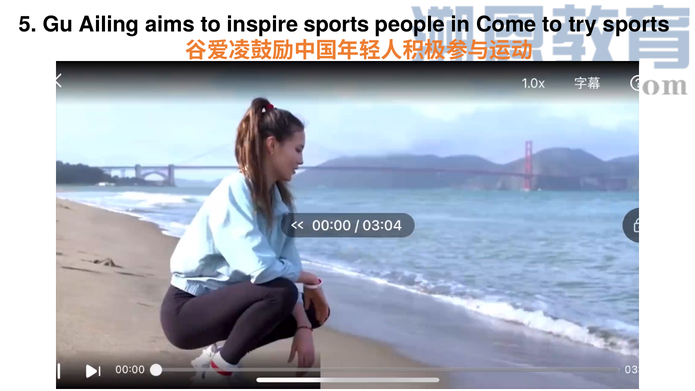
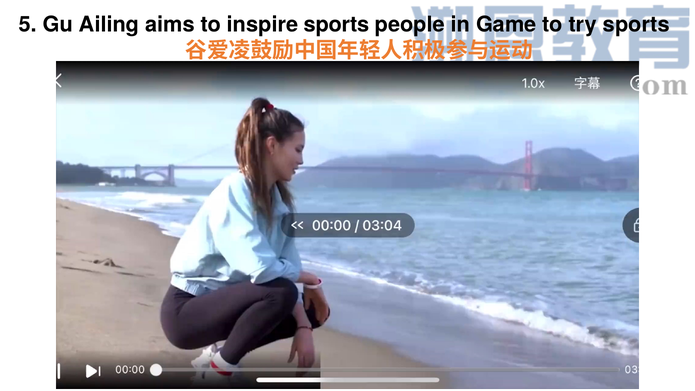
Come: Come -> Game
